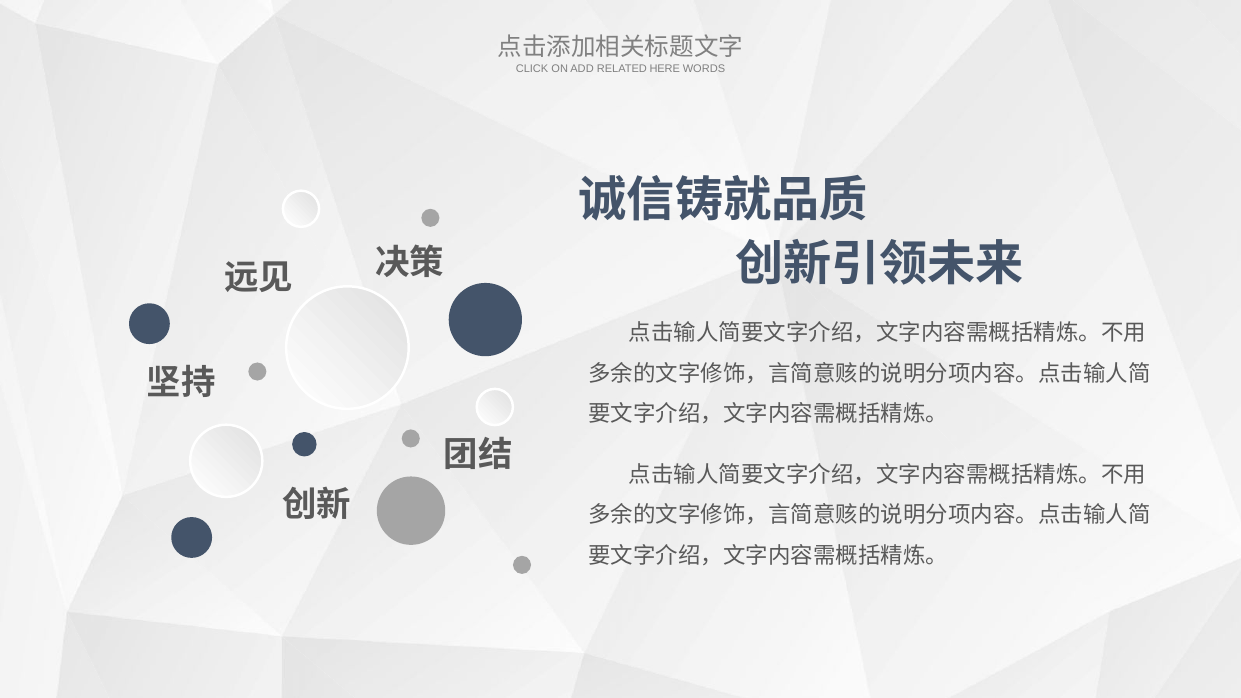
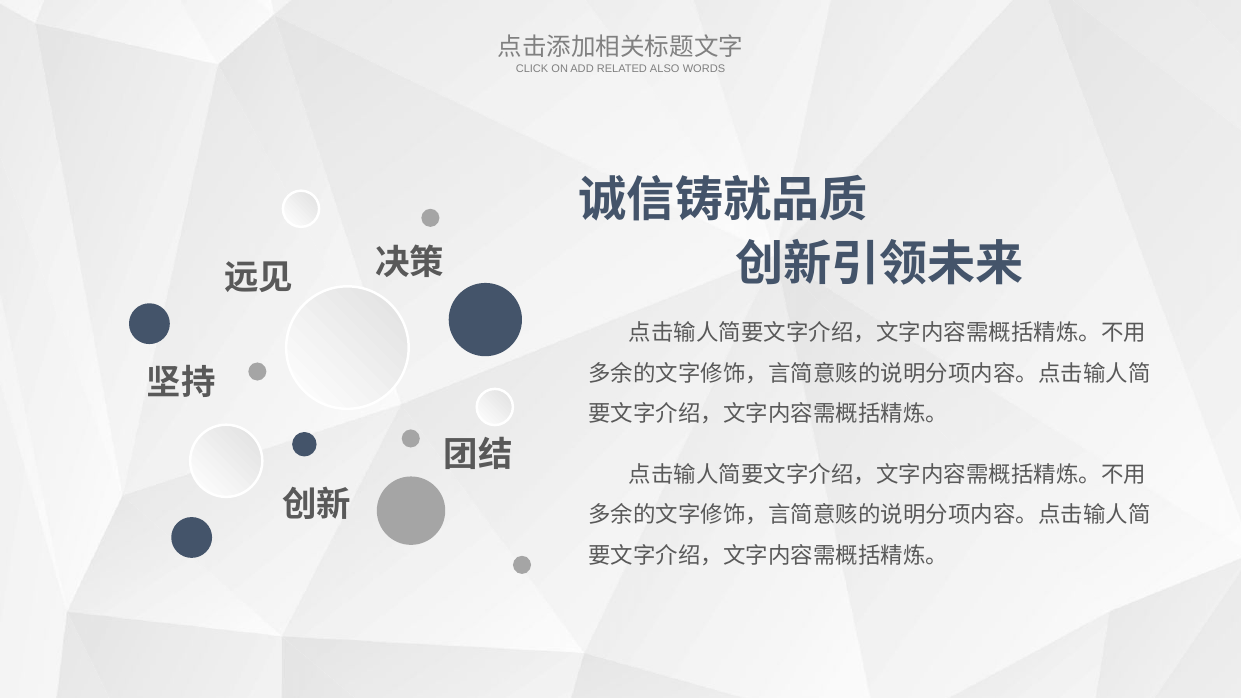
HERE: HERE -> ALSO
